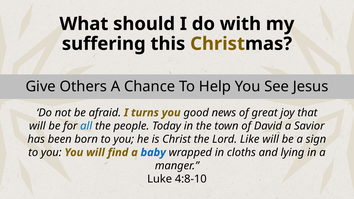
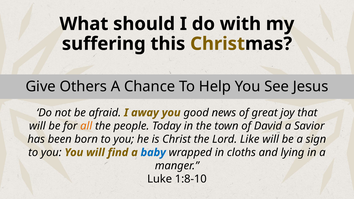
turns: turns -> away
all colour: blue -> orange
4:8-10: 4:8-10 -> 1:8-10
